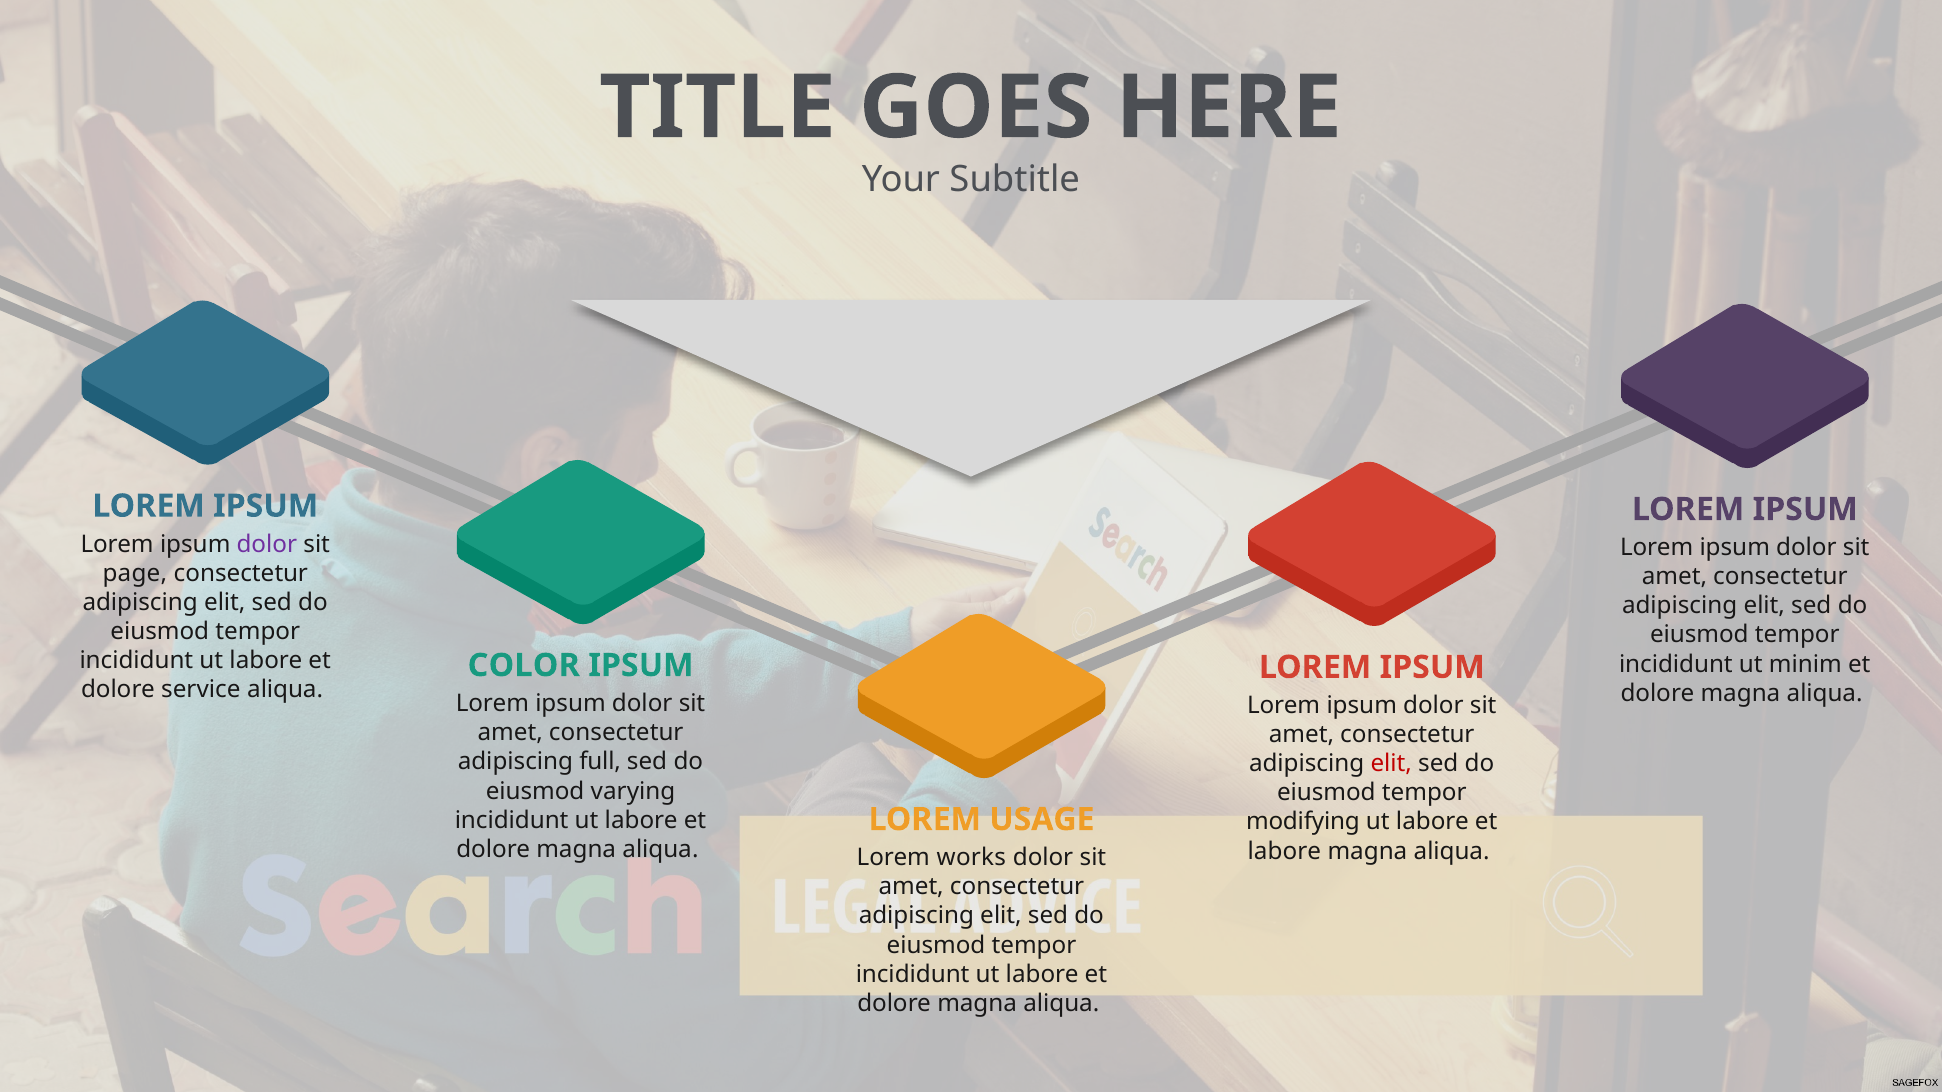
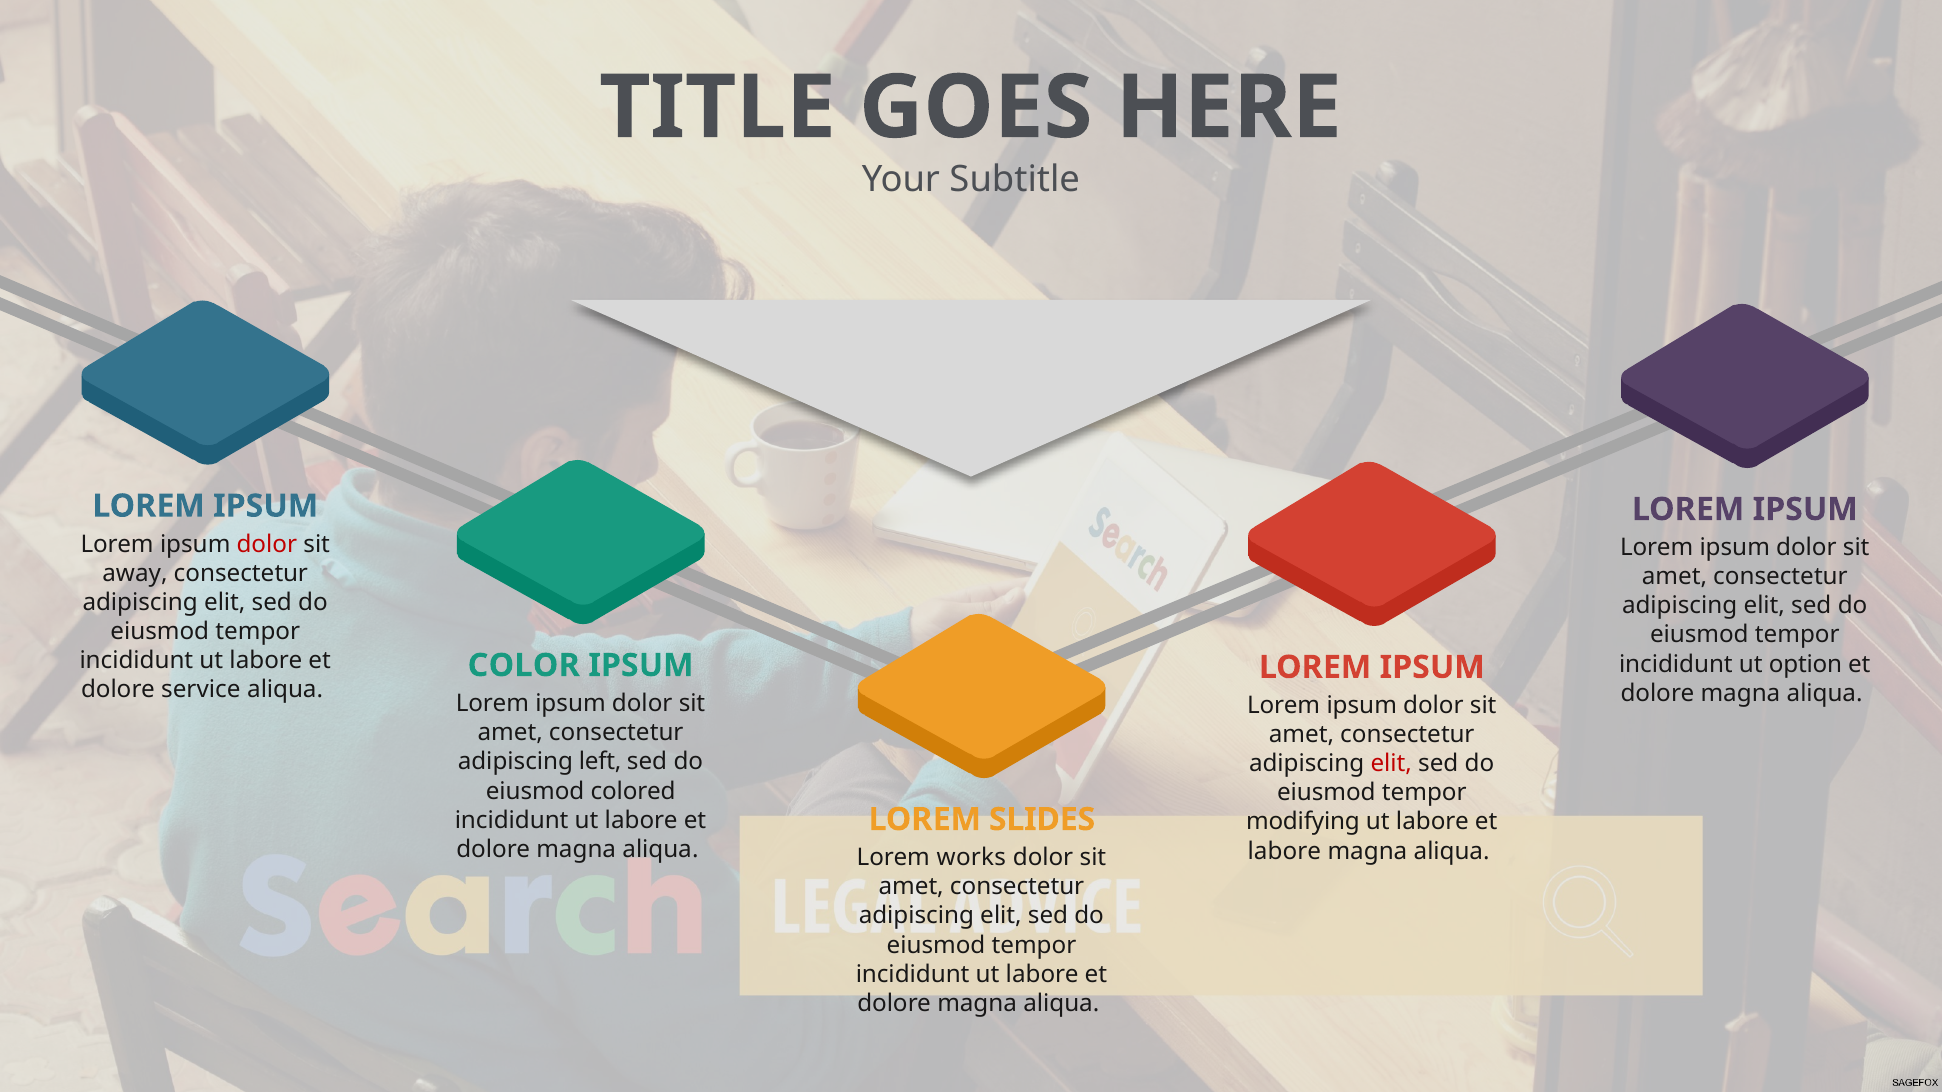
dolor at (267, 544) colour: purple -> red
page: page -> away
minim: minim -> option
full: full -> left
varying: varying -> colored
USAGE: USAGE -> SLIDES
